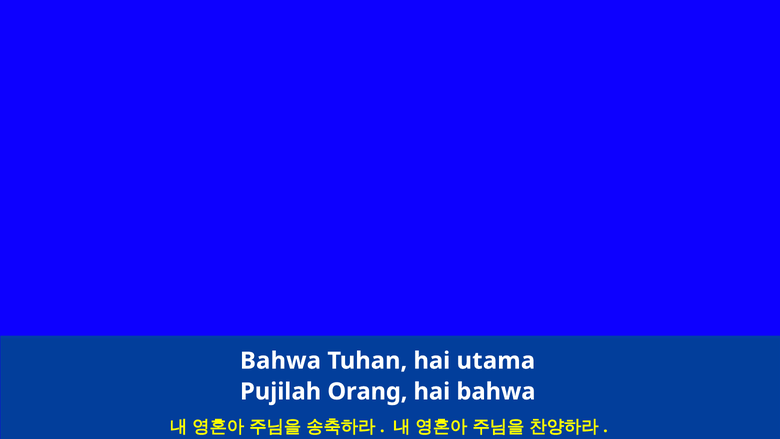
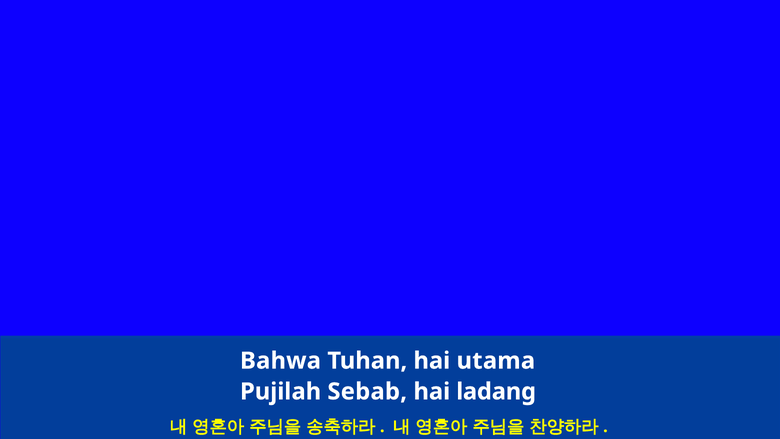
Orang: Orang -> Sebab
hai bahwa: bahwa -> ladang
